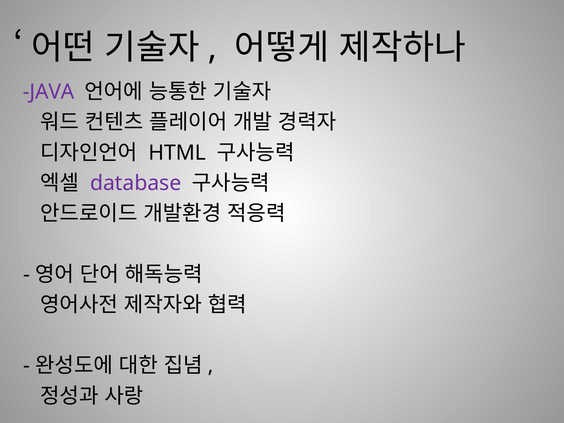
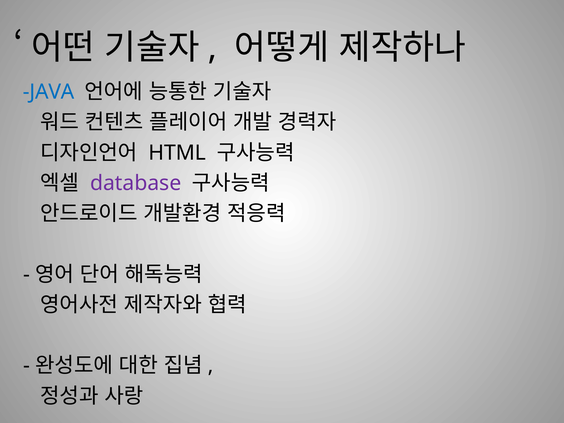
JAVA colour: purple -> blue
